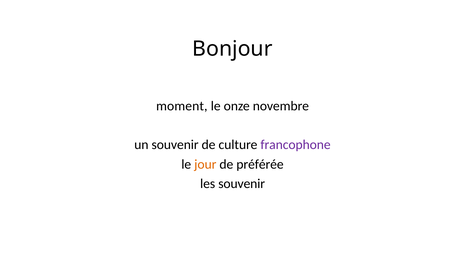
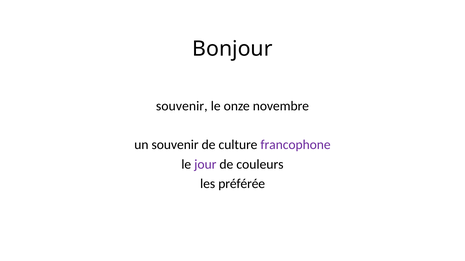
moment at (182, 106): moment -> souvenir
jour colour: orange -> purple
préférée: préférée -> couleurs
les souvenir: souvenir -> préférée
